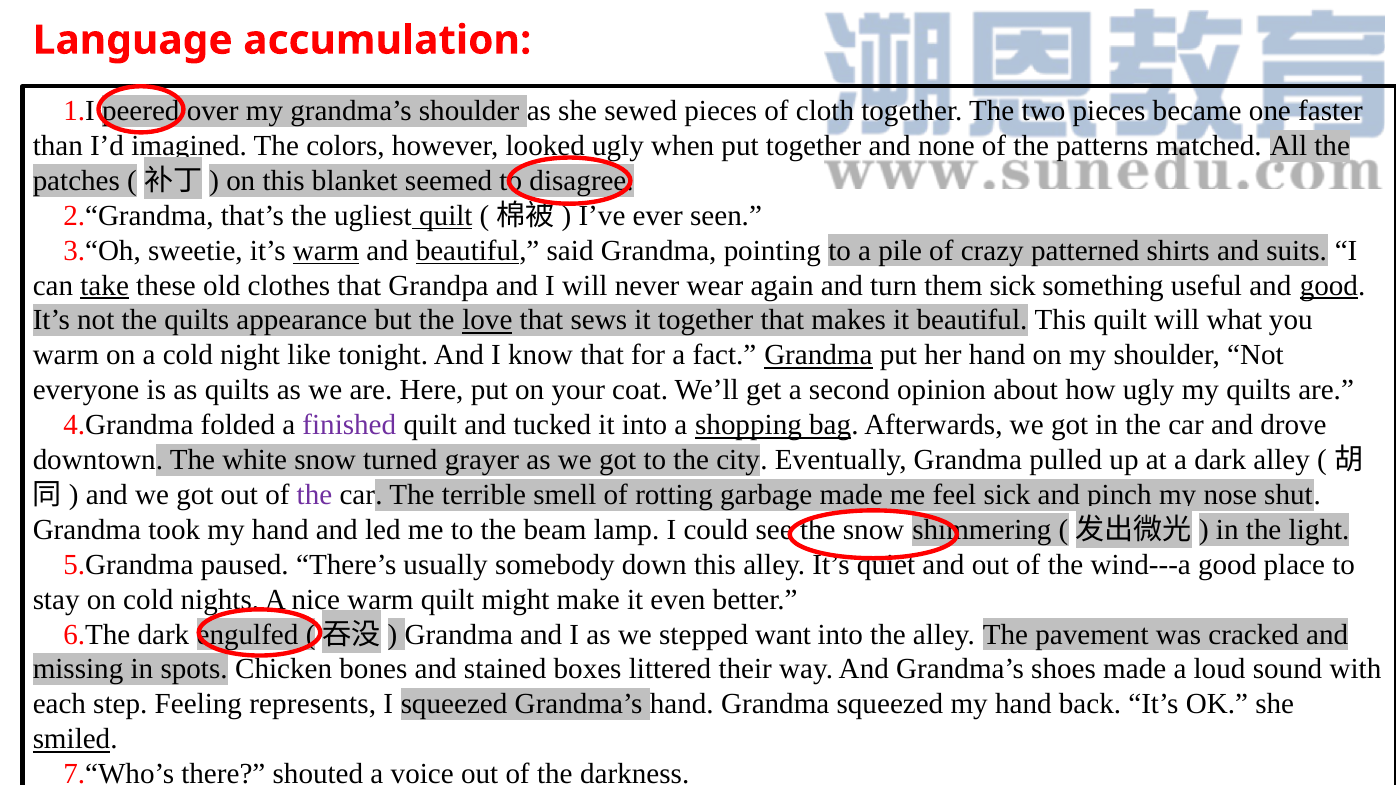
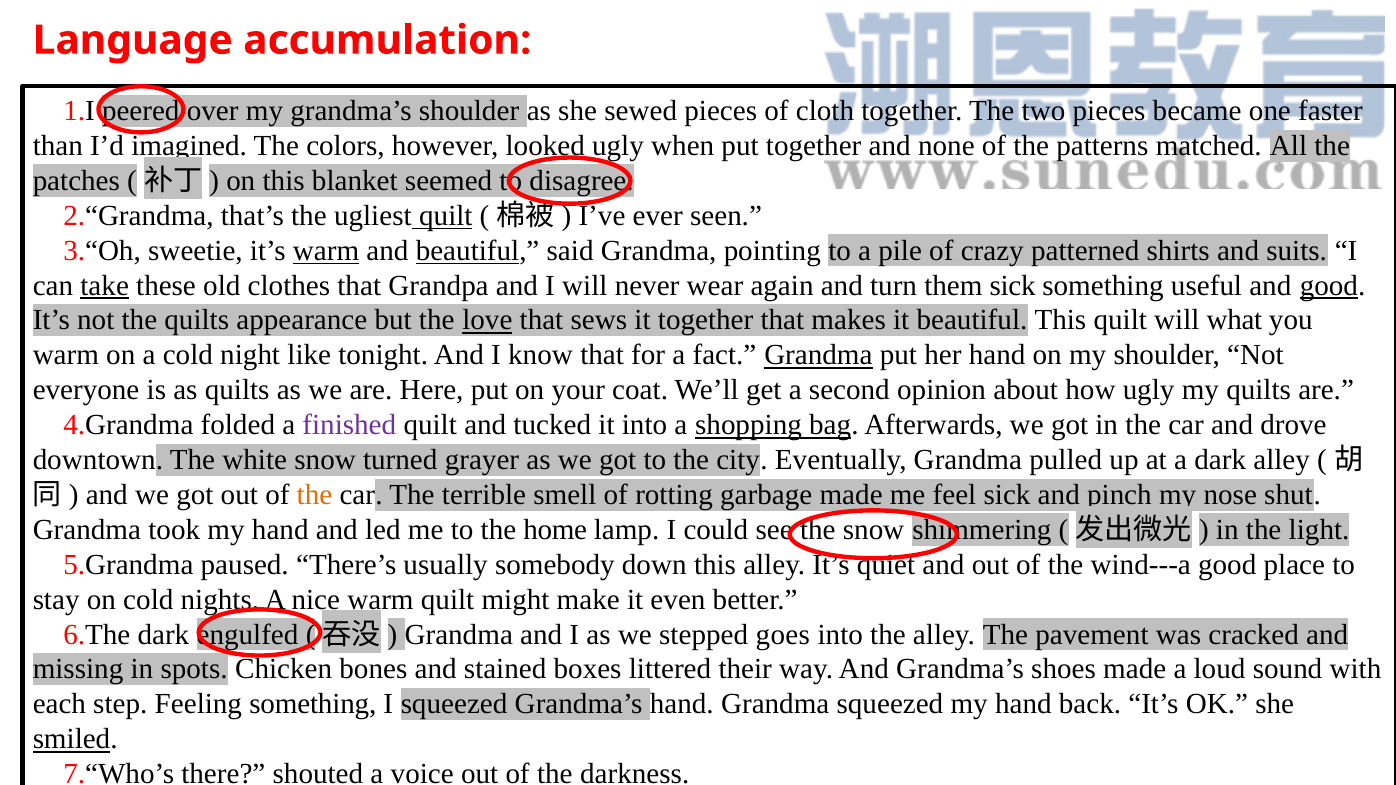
the at (314, 495) colour: purple -> orange
beam: beam -> home
want: want -> goes
Feeling represents: represents -> something
